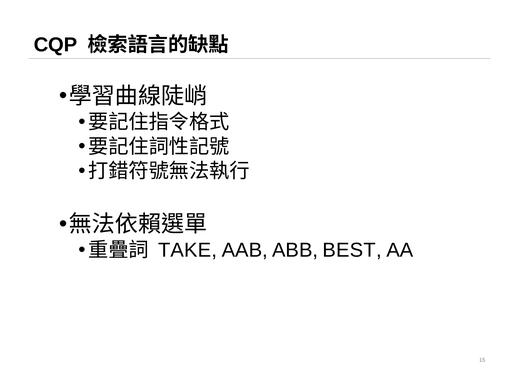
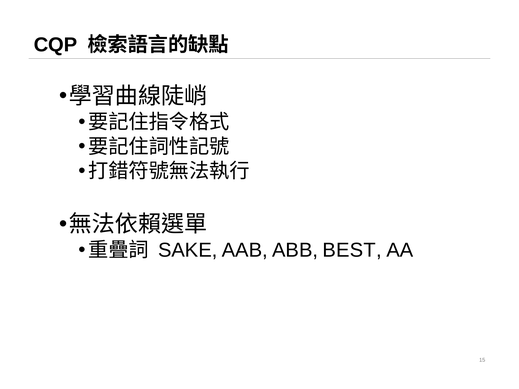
TAKE: TAKE -> SAKE
